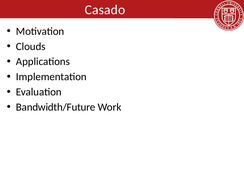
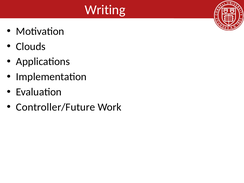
Casado: Casado -> Writing
Bandwidth/Future: Bandwidth/Future -> Controller/Future
